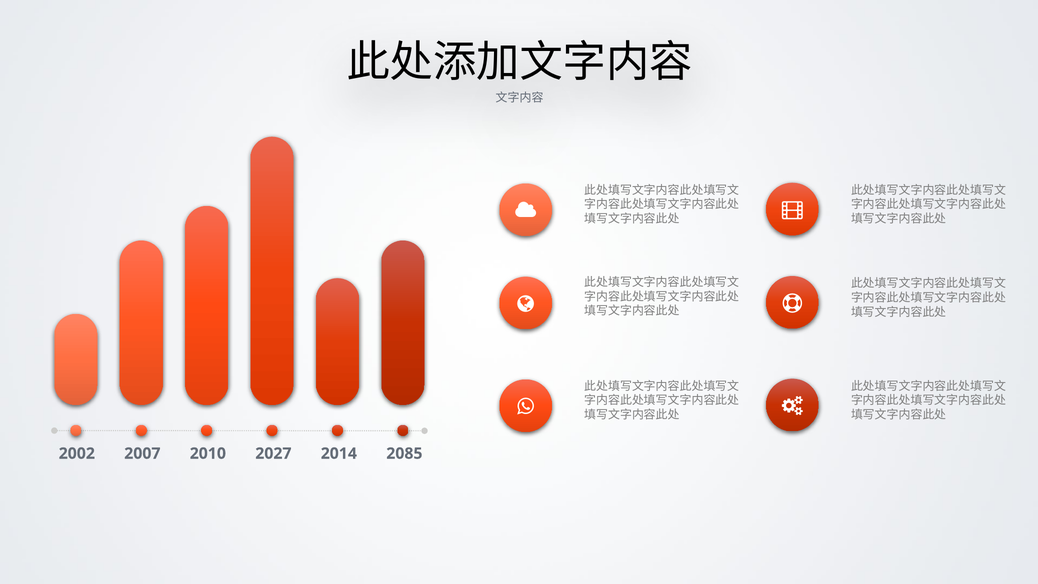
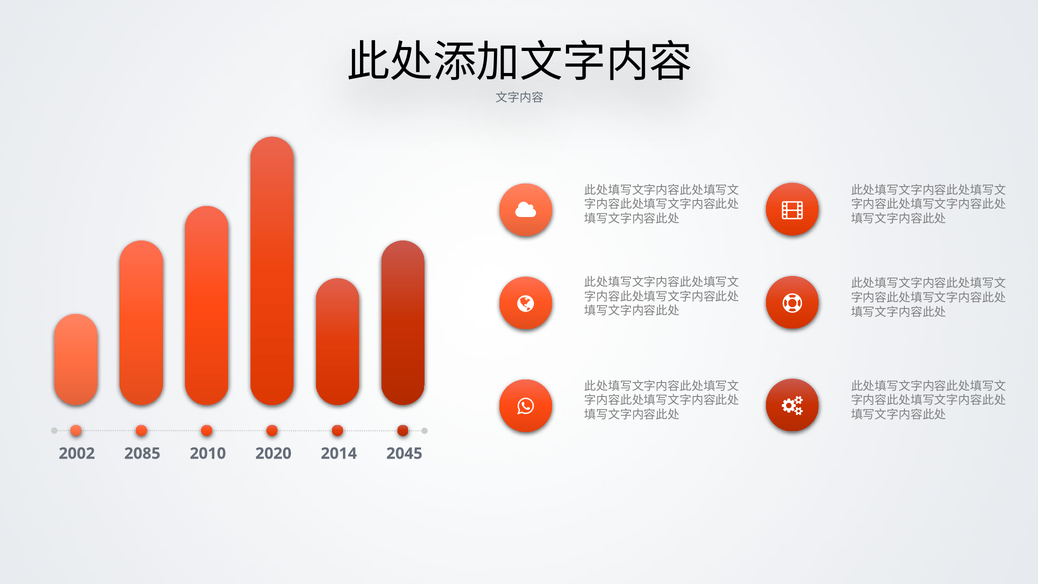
2007: 2007 -> 2085
2027: 2027 -> 2020
2085: 2085 -> 2045
